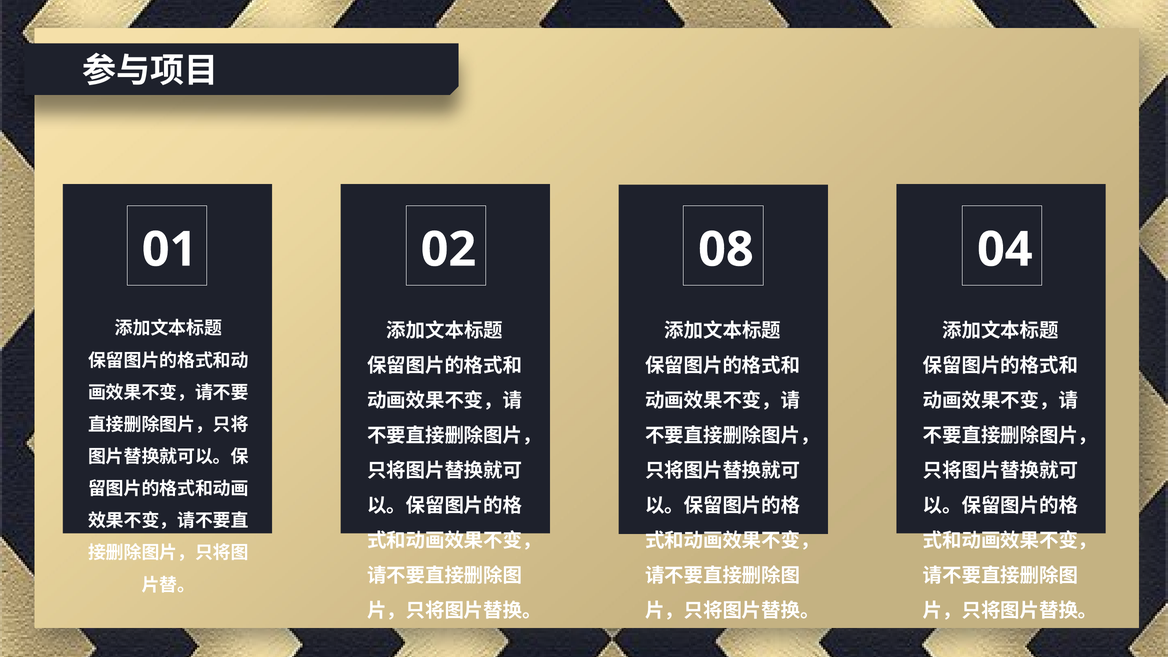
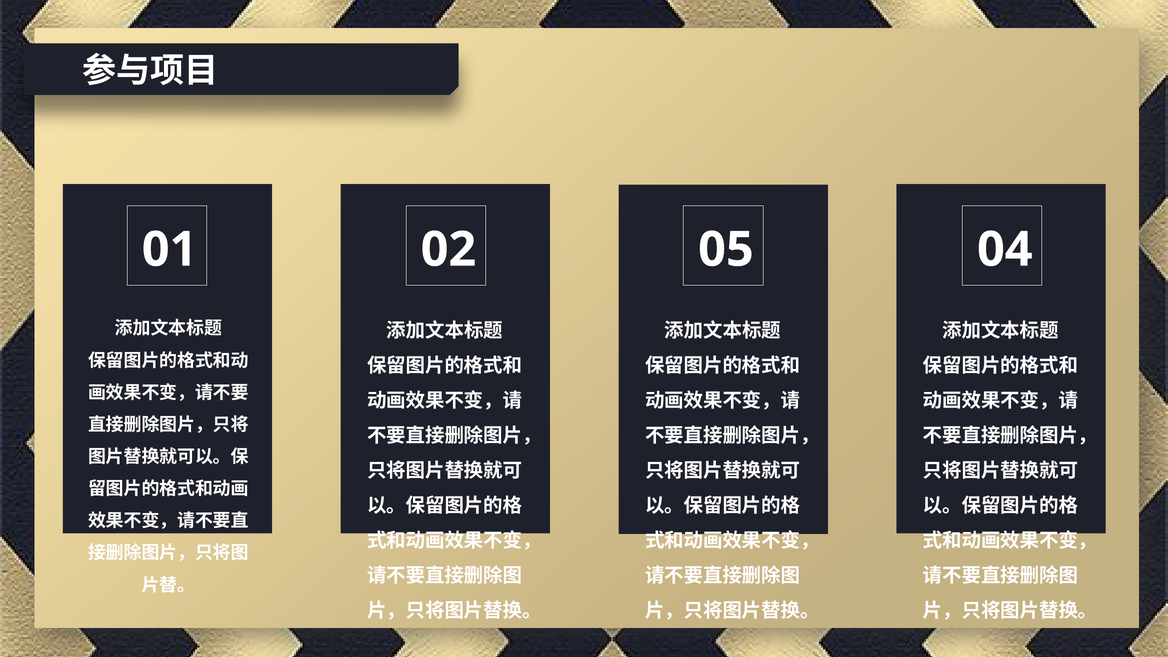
08: 08 -> 05
